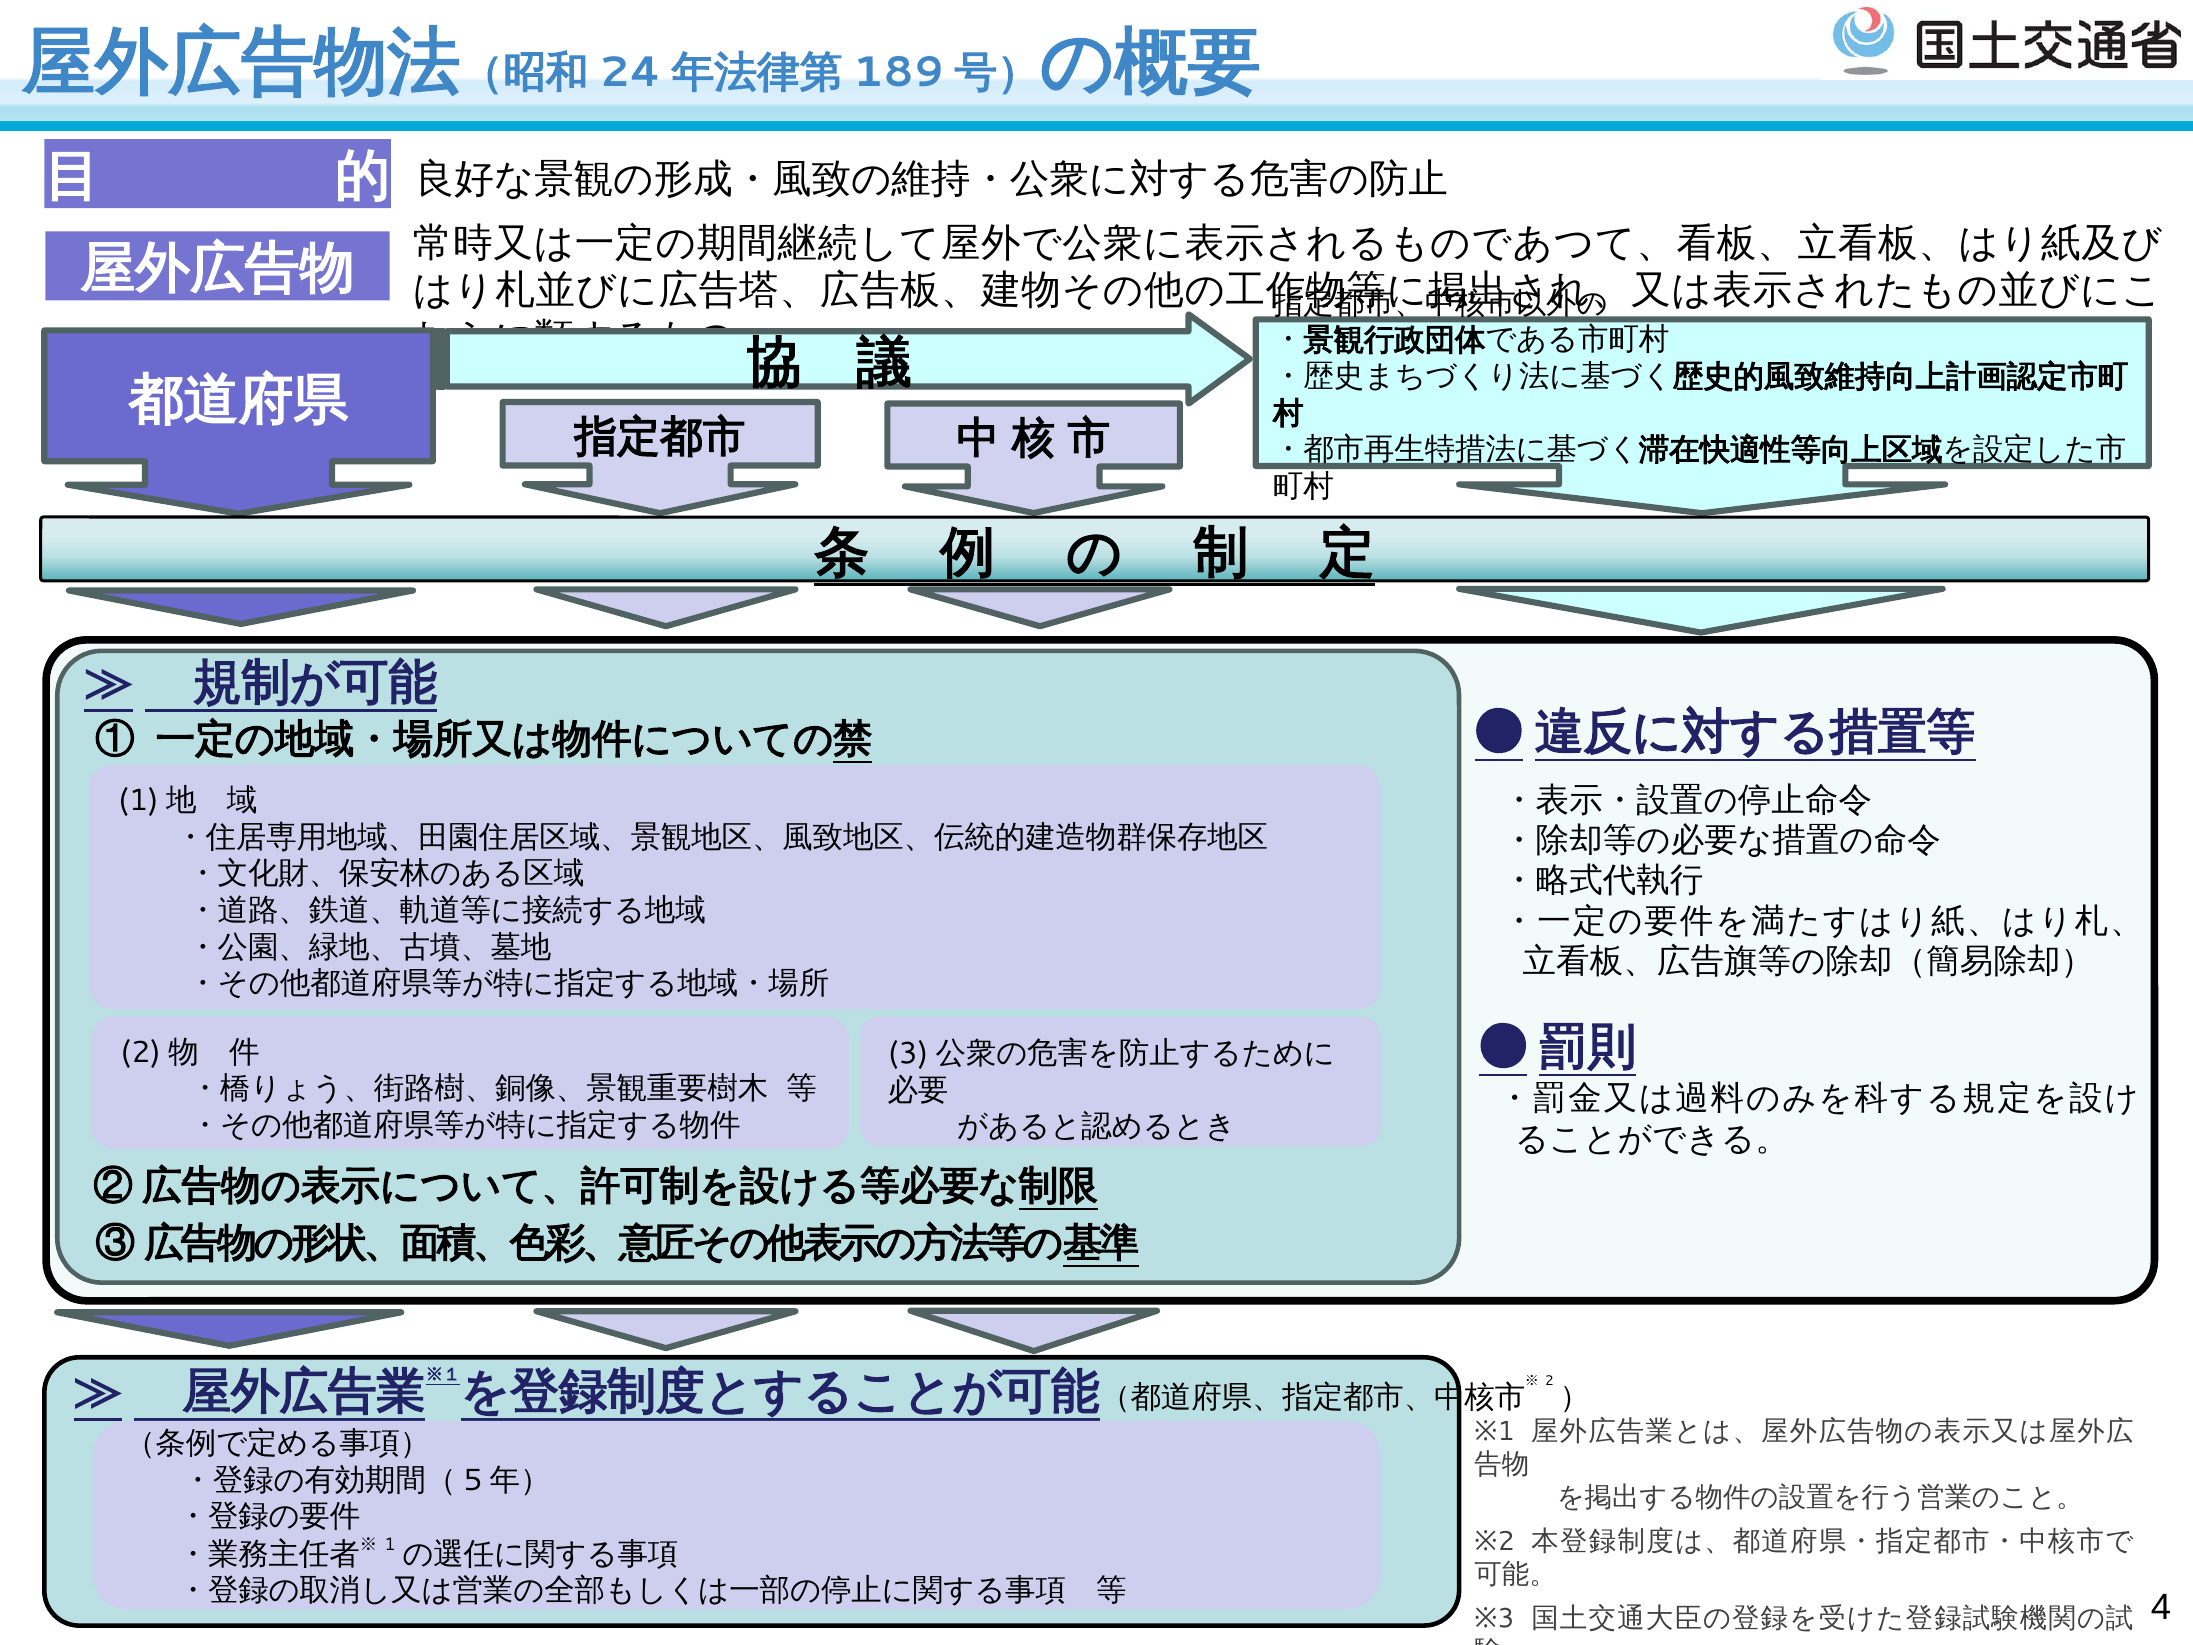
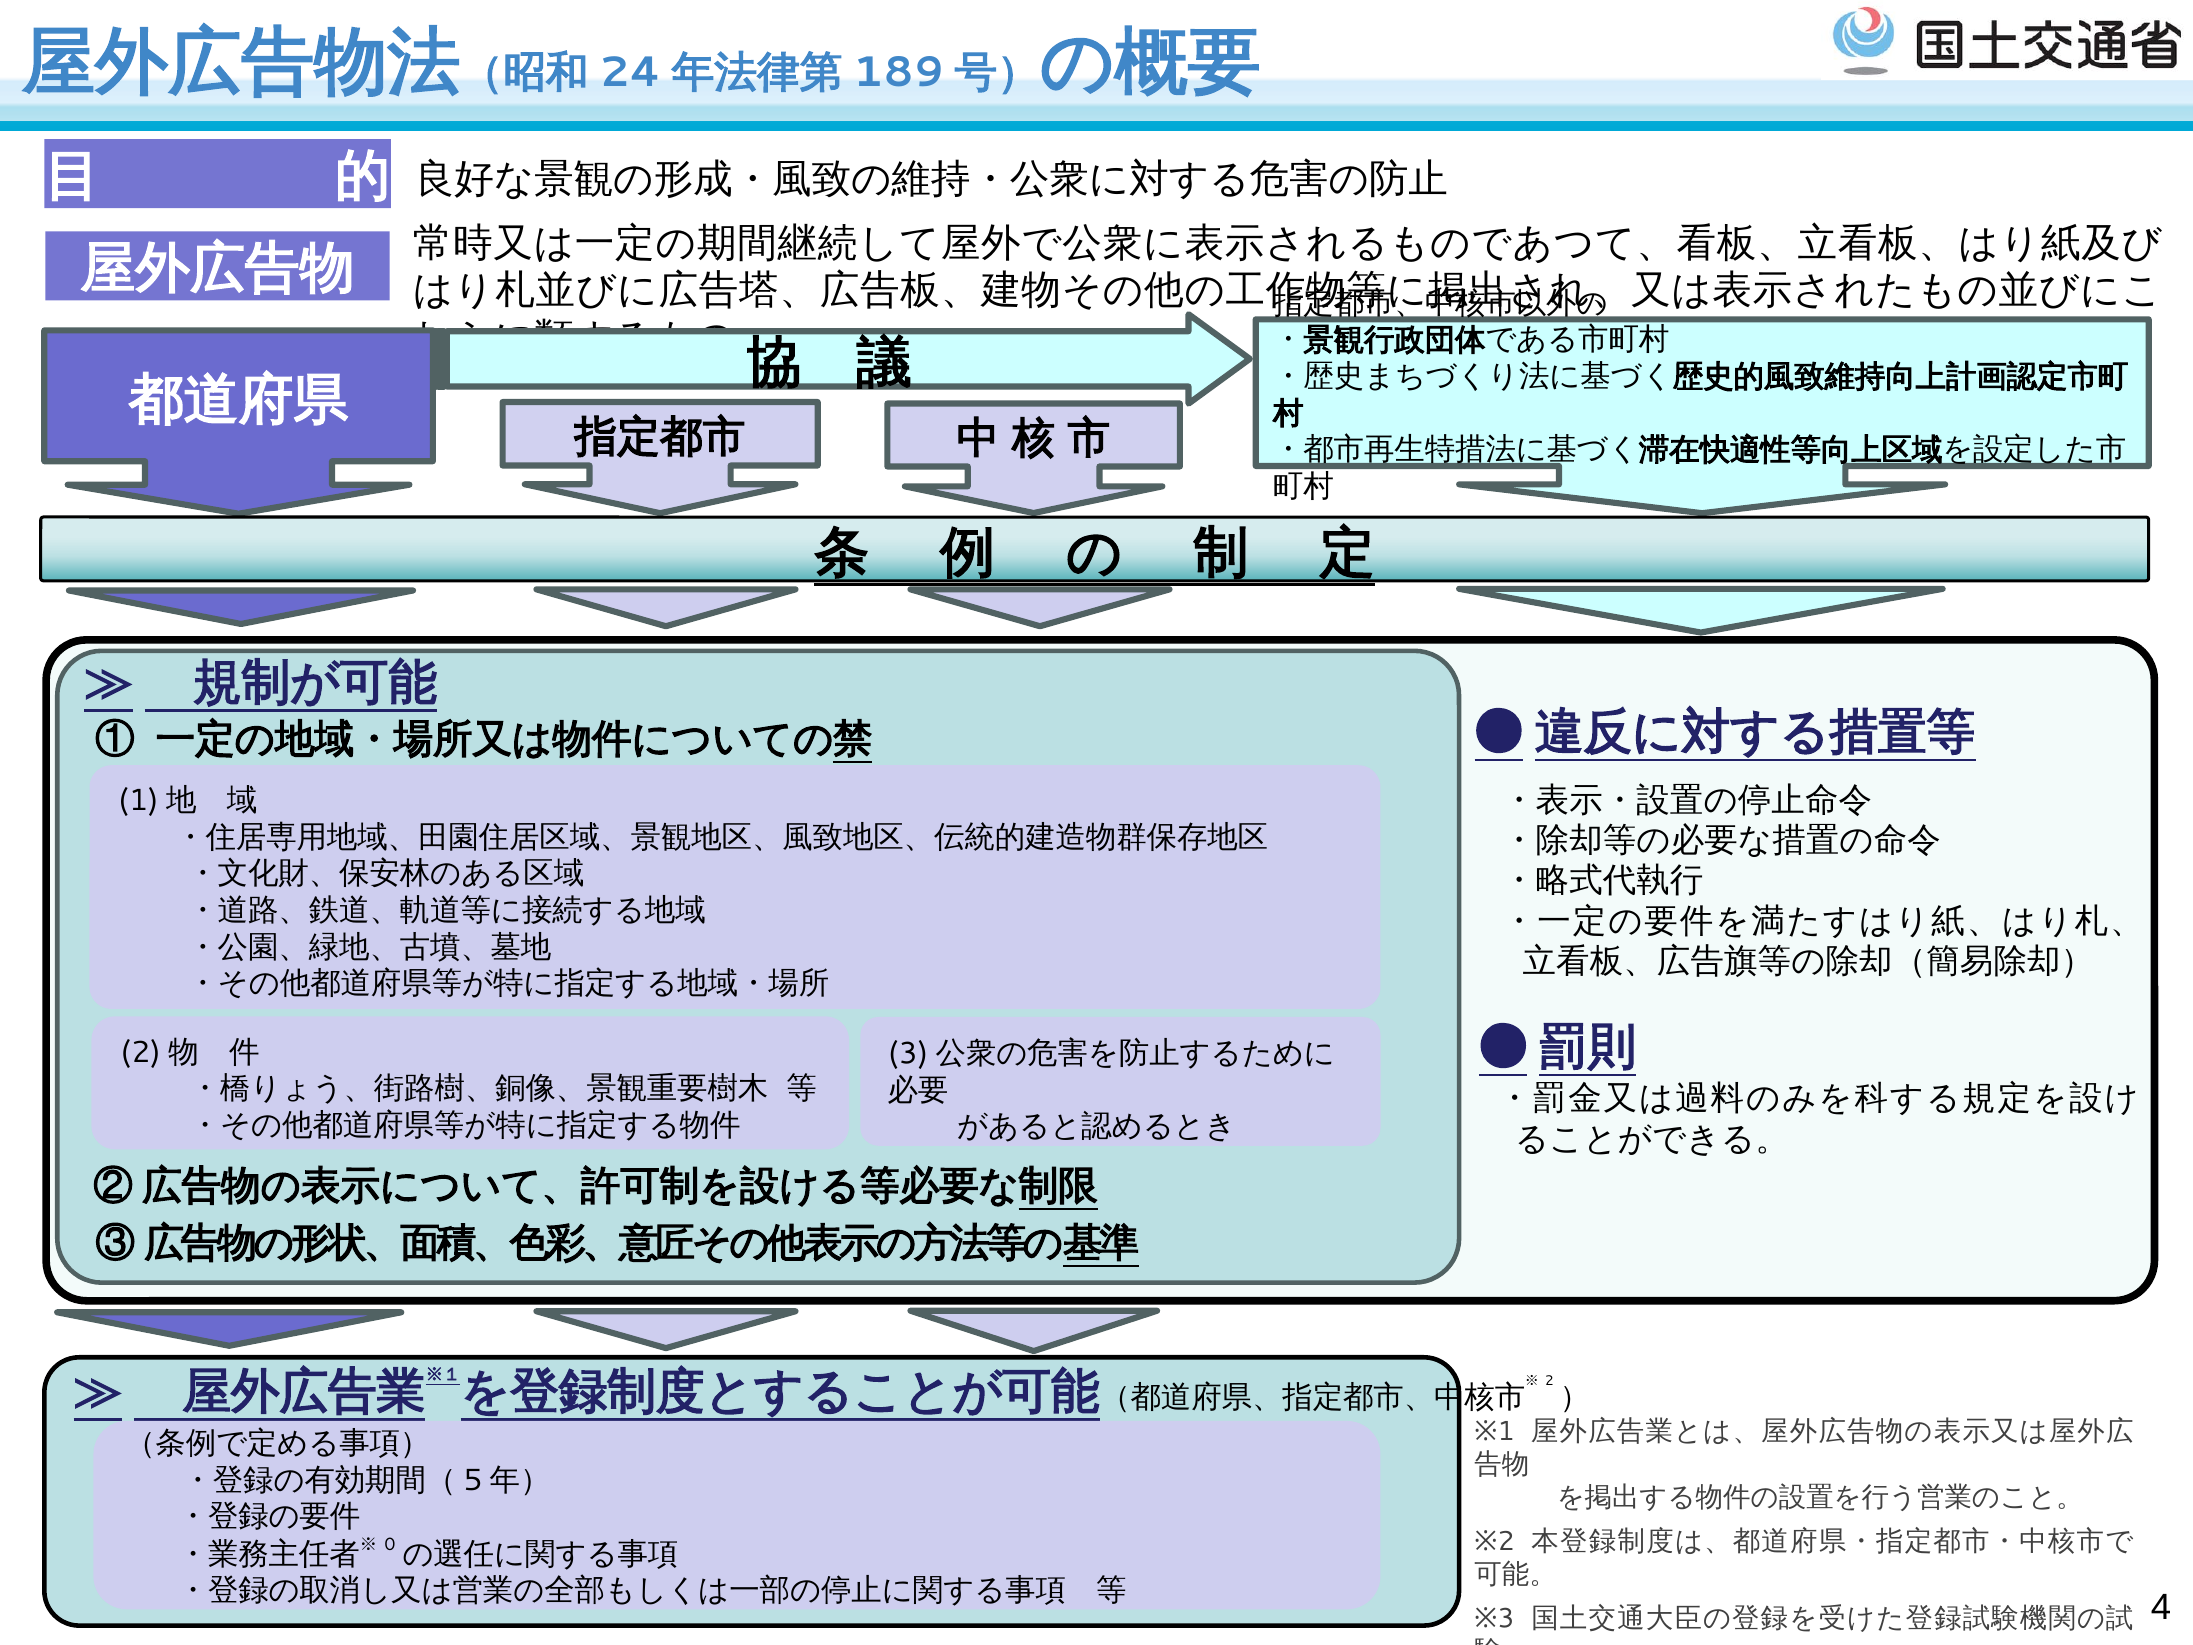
1: 1 -> 0
